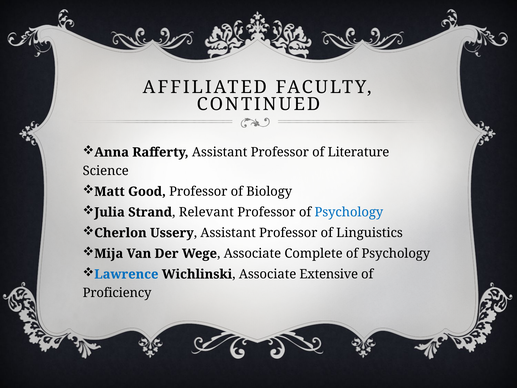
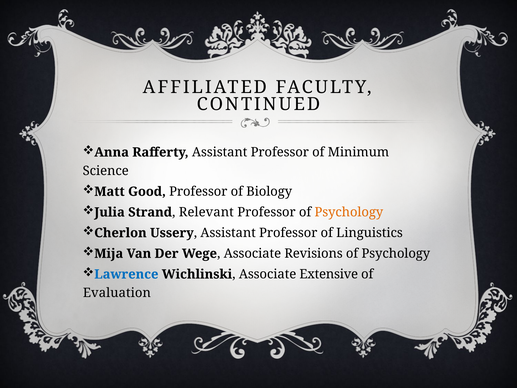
Literature: Literature -> Minimum
Psychology at (349, 212) colour: blue -> orange
Complete: Complete -> Revisions
Proficiency: Proficiency -> Evaluation
